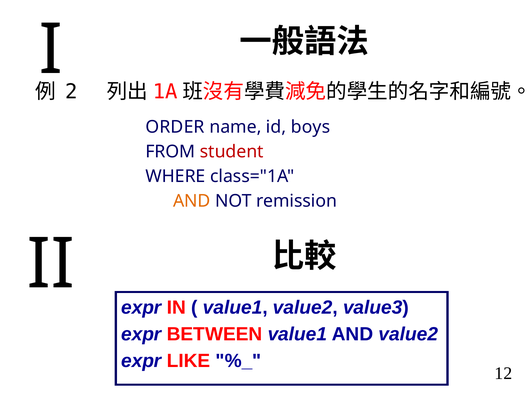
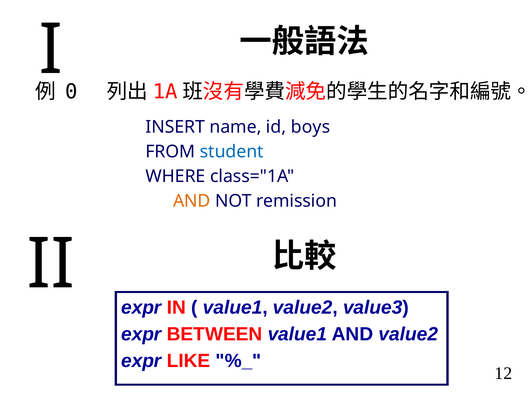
2: 2 -> 0
ORDER: ORDER -> INSERT
student colour: red -> blue
